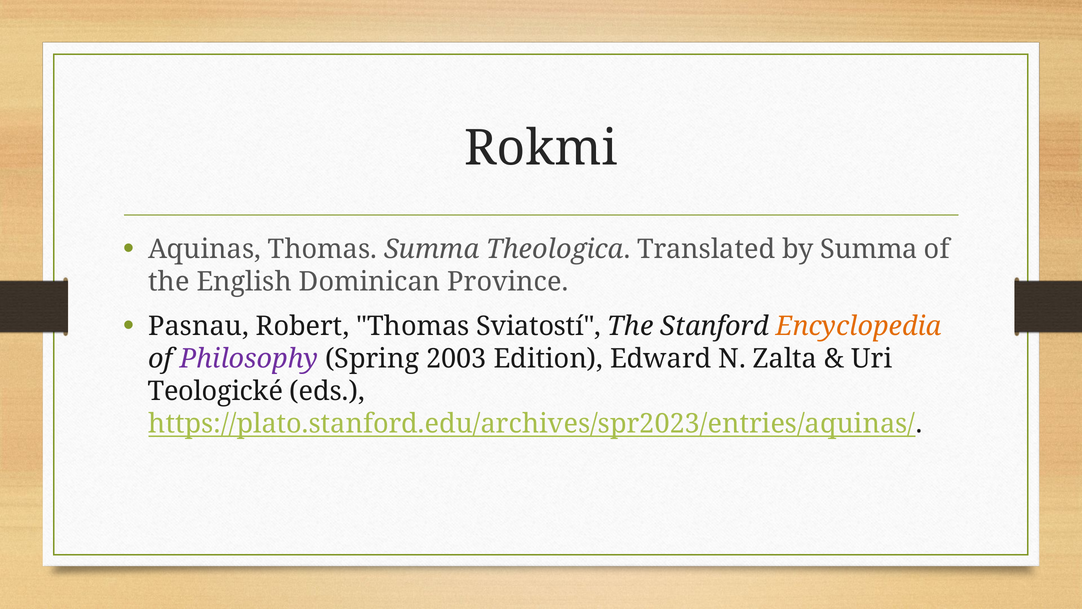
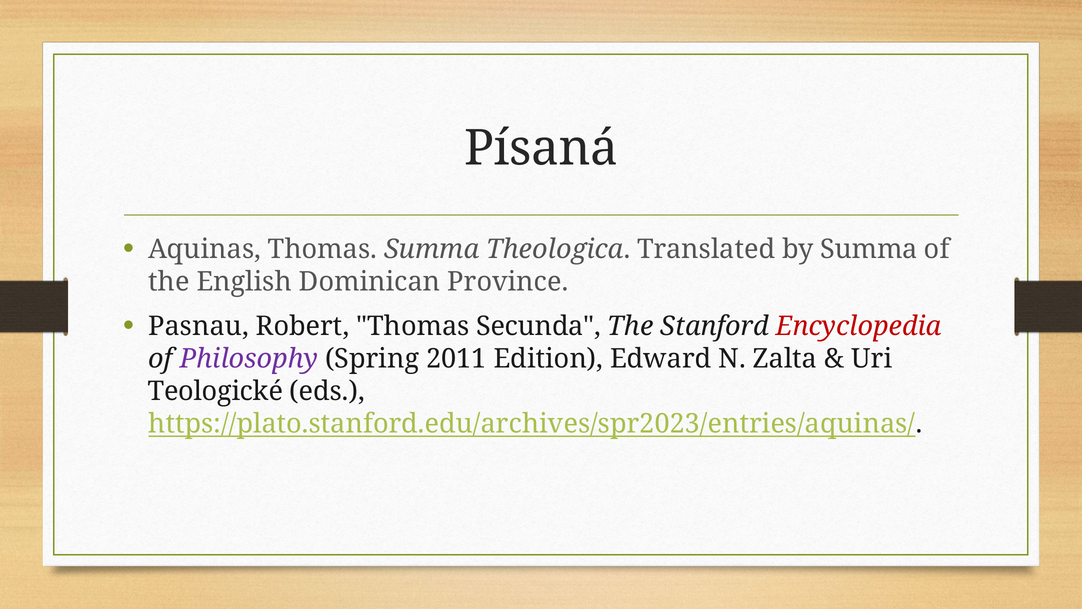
Rokmi: Rokmi -> Písaná
Sviatostí: Sviatostí -> Secunda
Encyclopedia colour: orange -> red
2003: 2003 -> 2011
